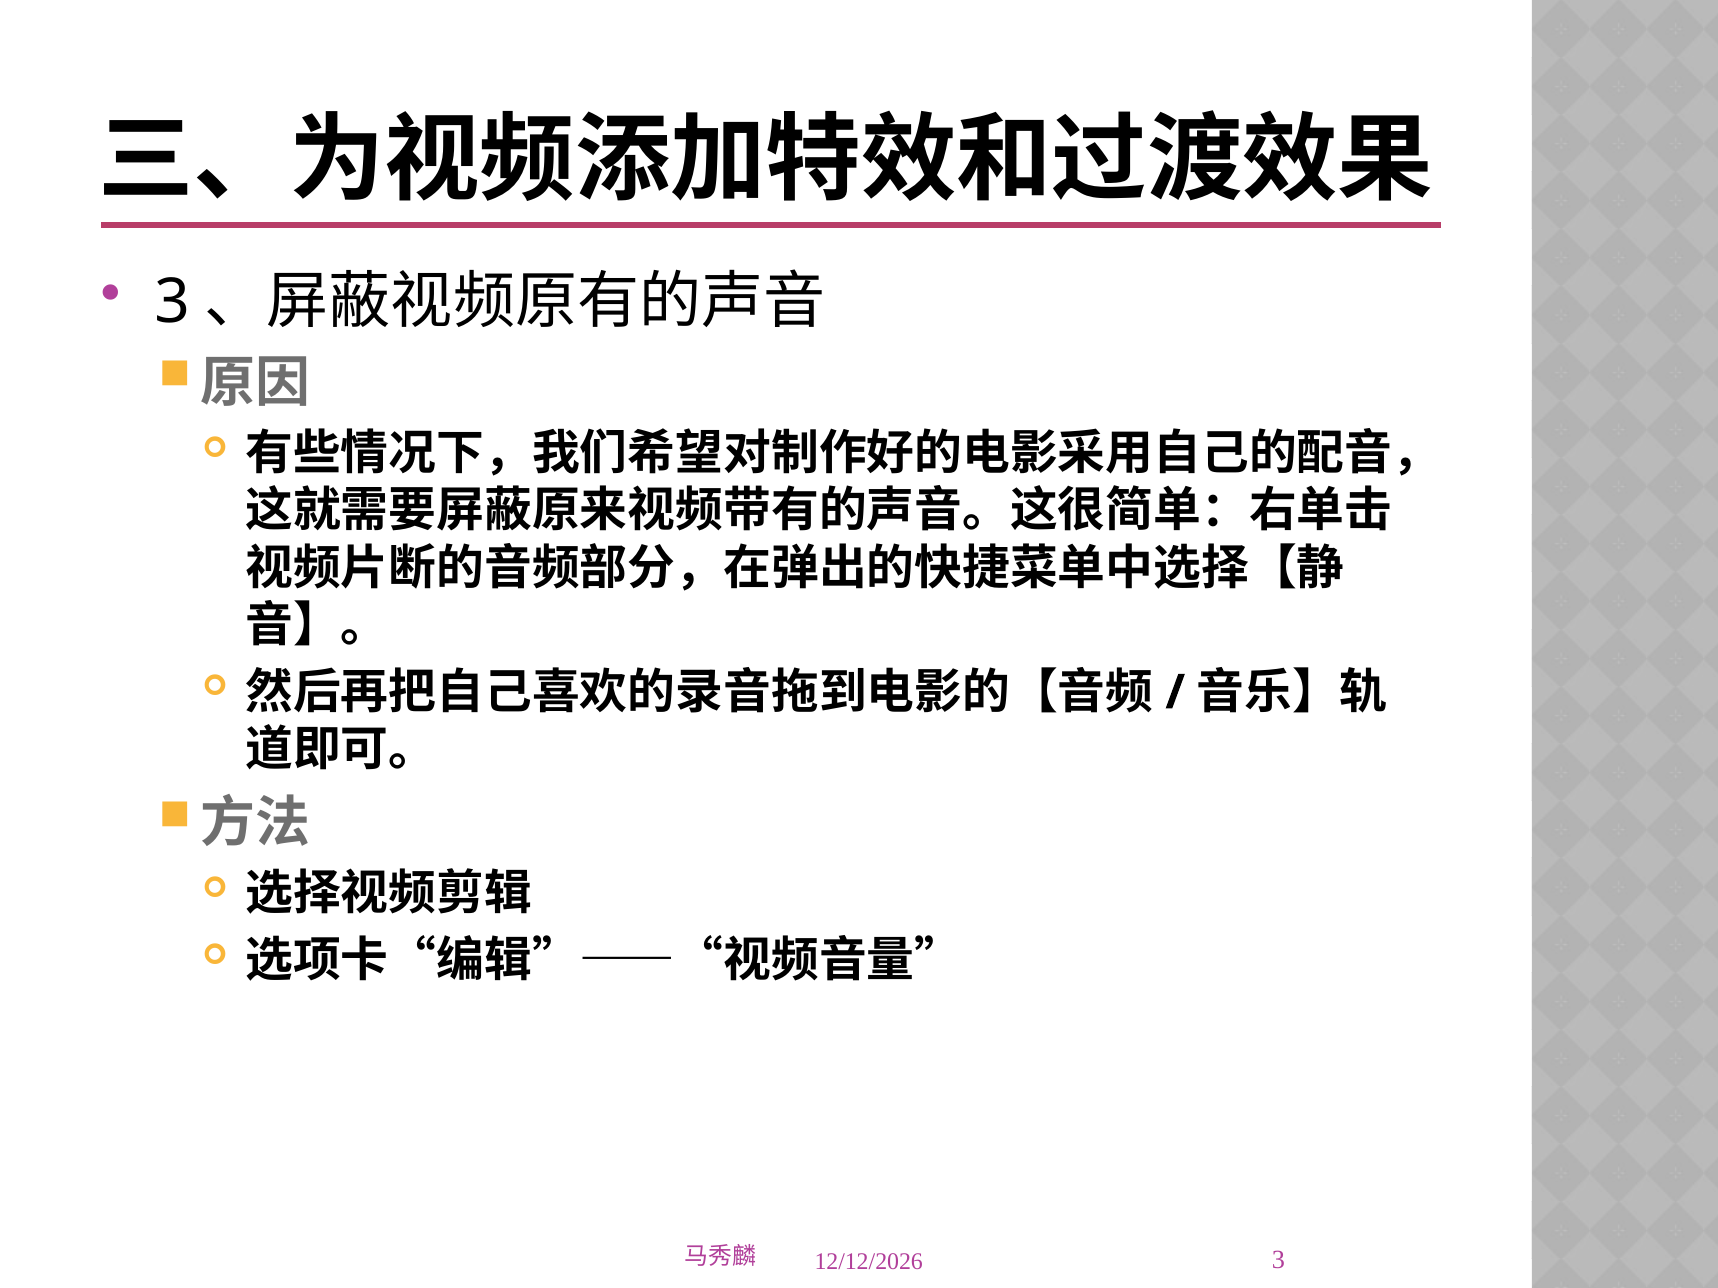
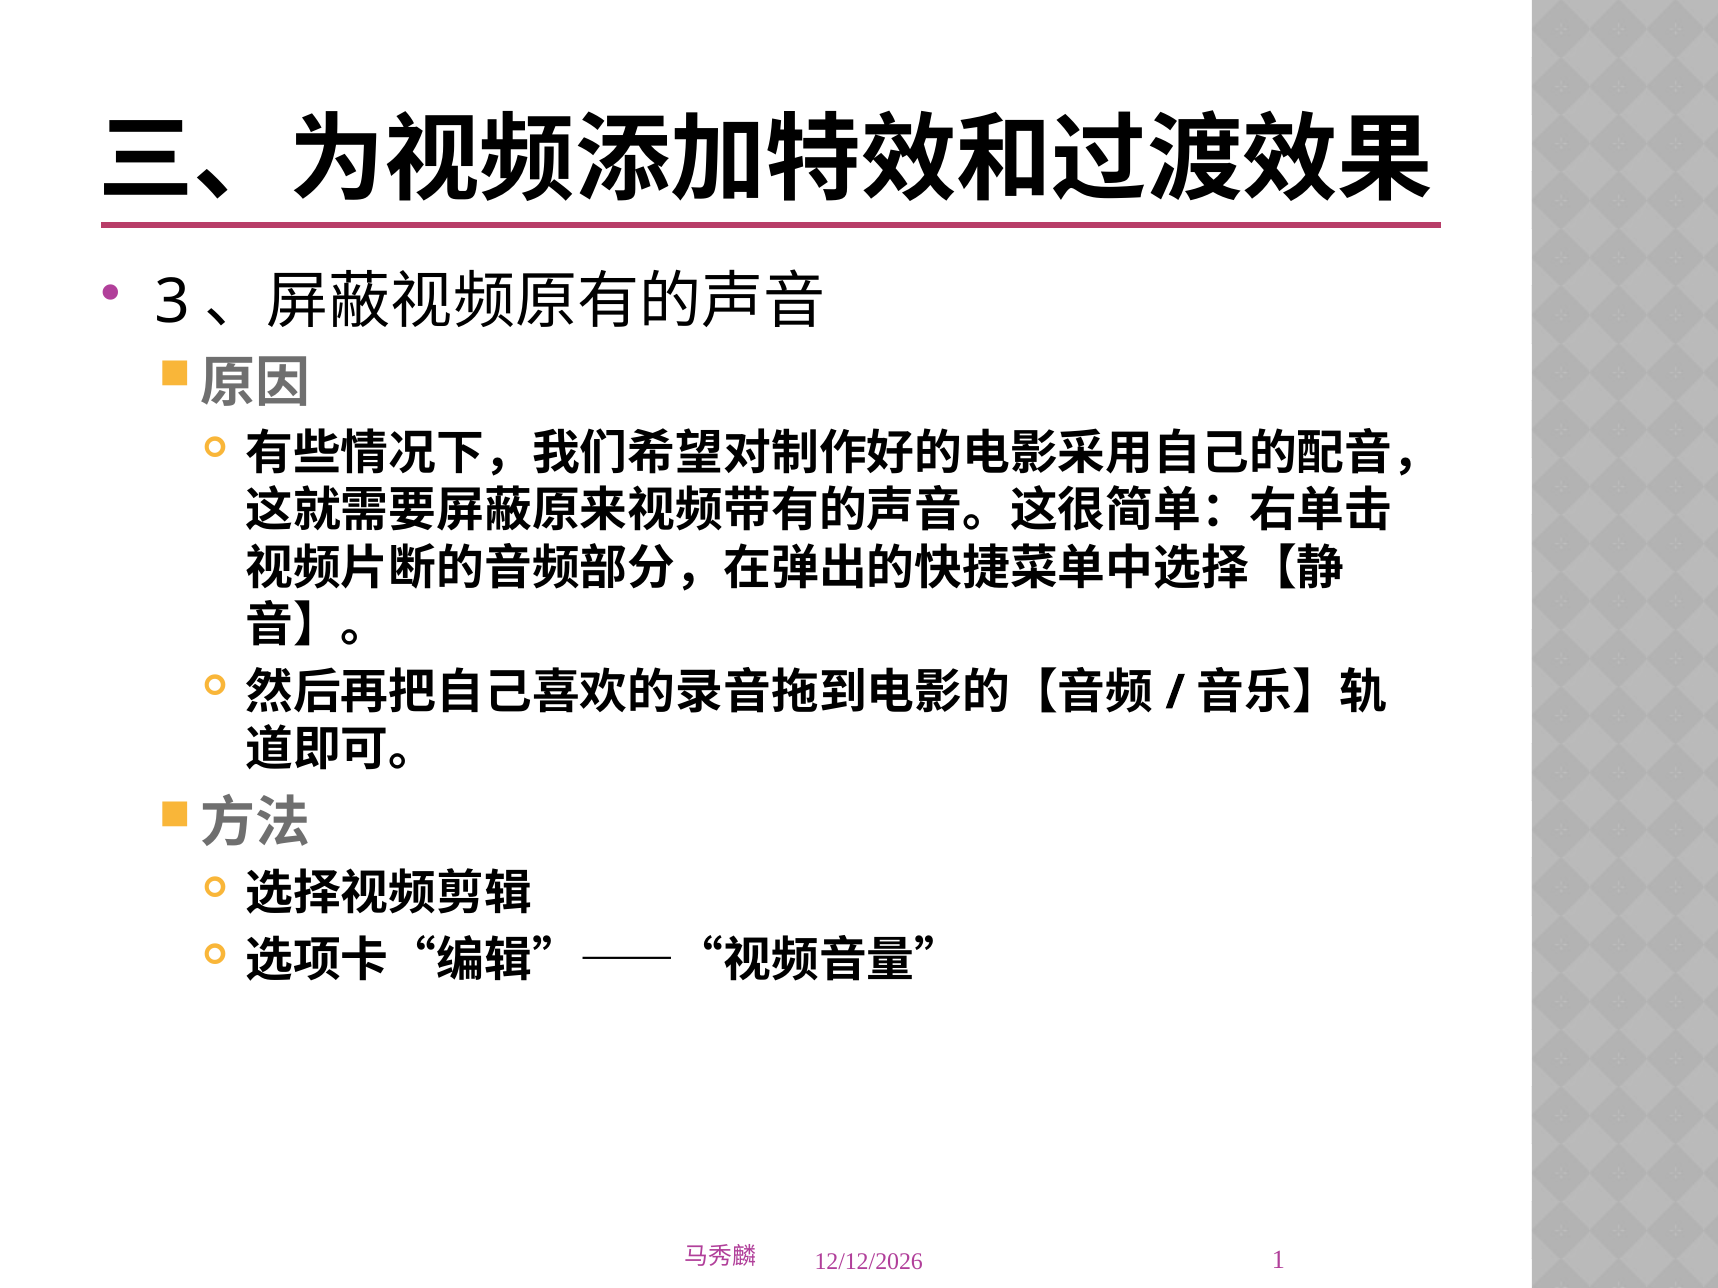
3 at (1278, 1261): 3 -> 1
